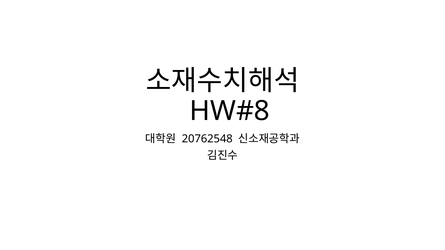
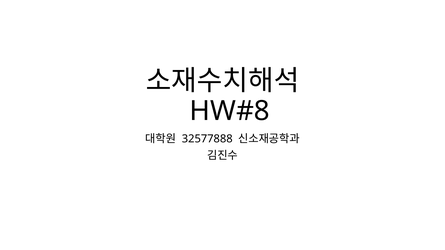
20762548: 20762548 -> 32577888
